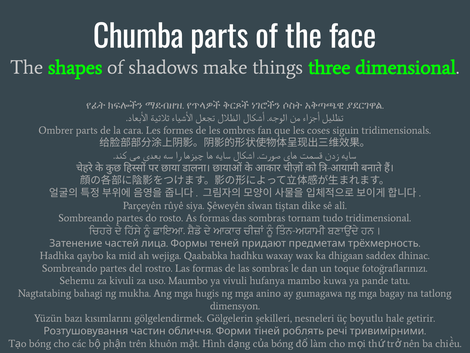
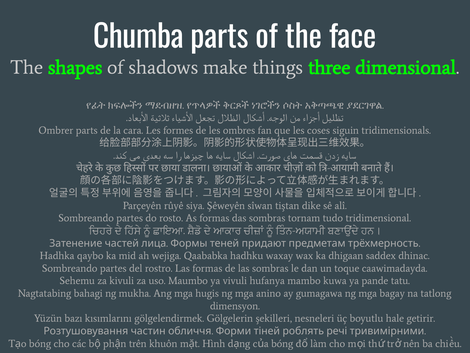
fotoğraflarınızı: fotoğraflarınızı -> caawimadayda
